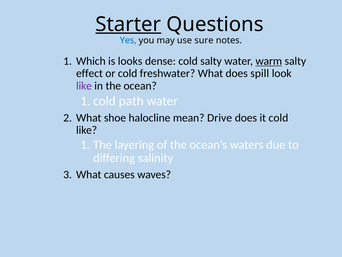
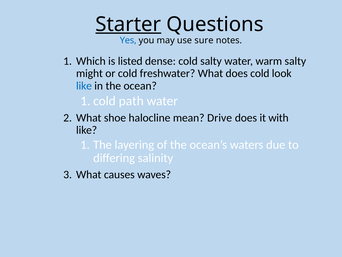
looks: looks -> listed
warm underline: present -> none
effect: effect -> might
does spill: spill -> cold
like at (84, 86) colour: purple -> blue
it cold: cold -> with
